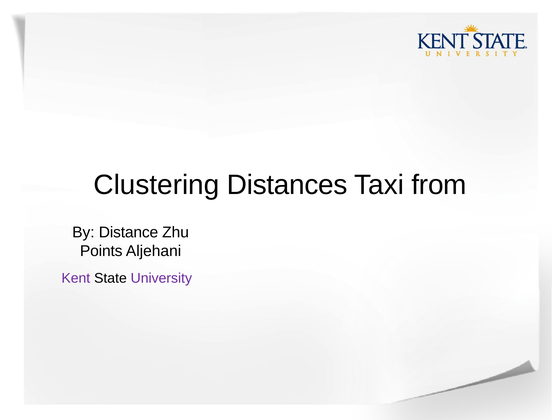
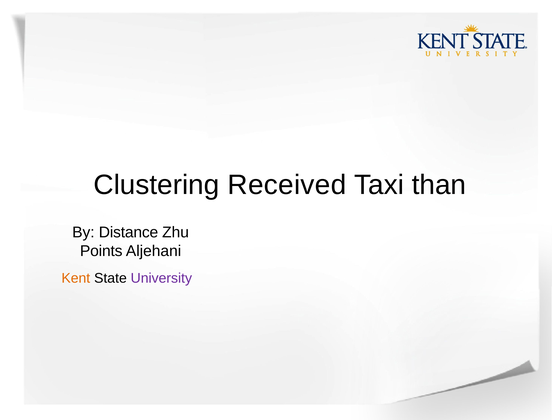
Distances: Distances -> Received
from: from -> than
Kent colour: purple -> orange
